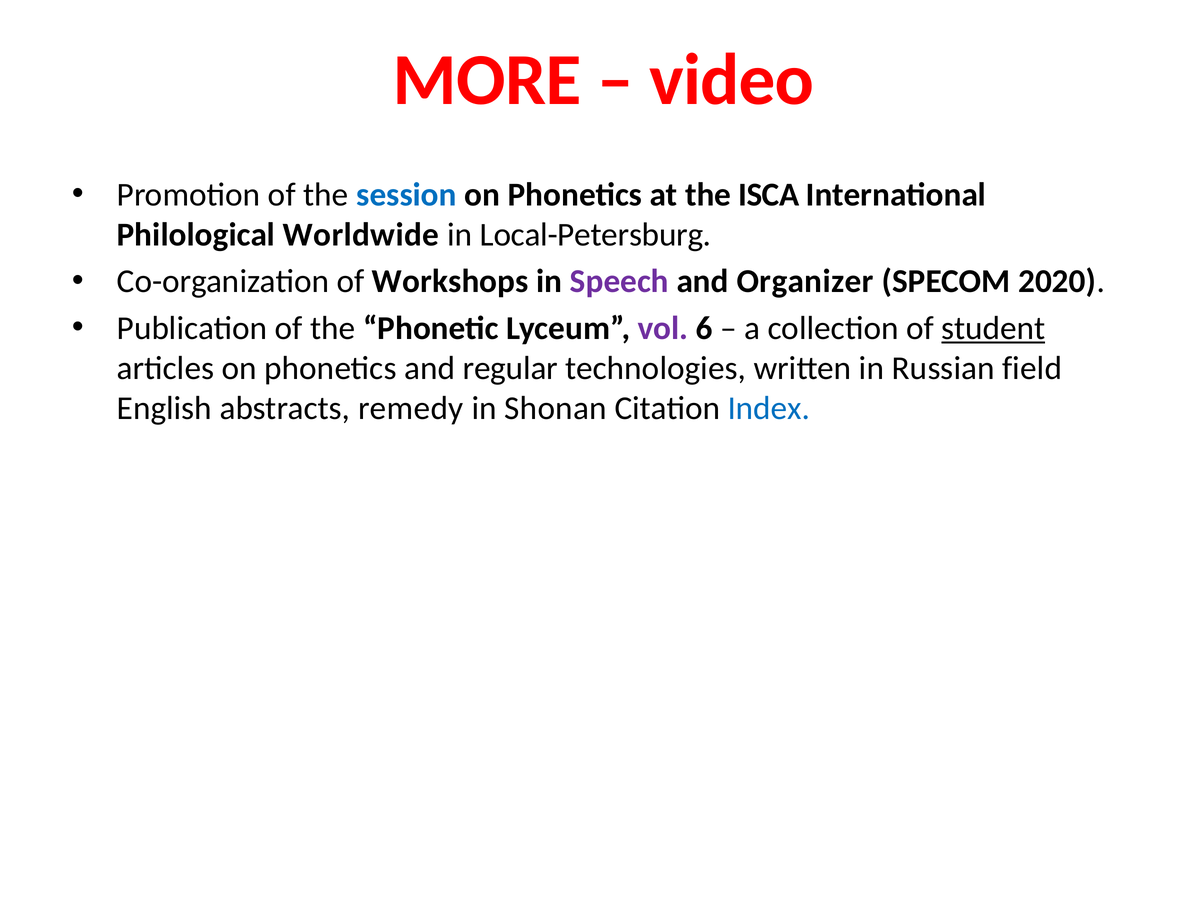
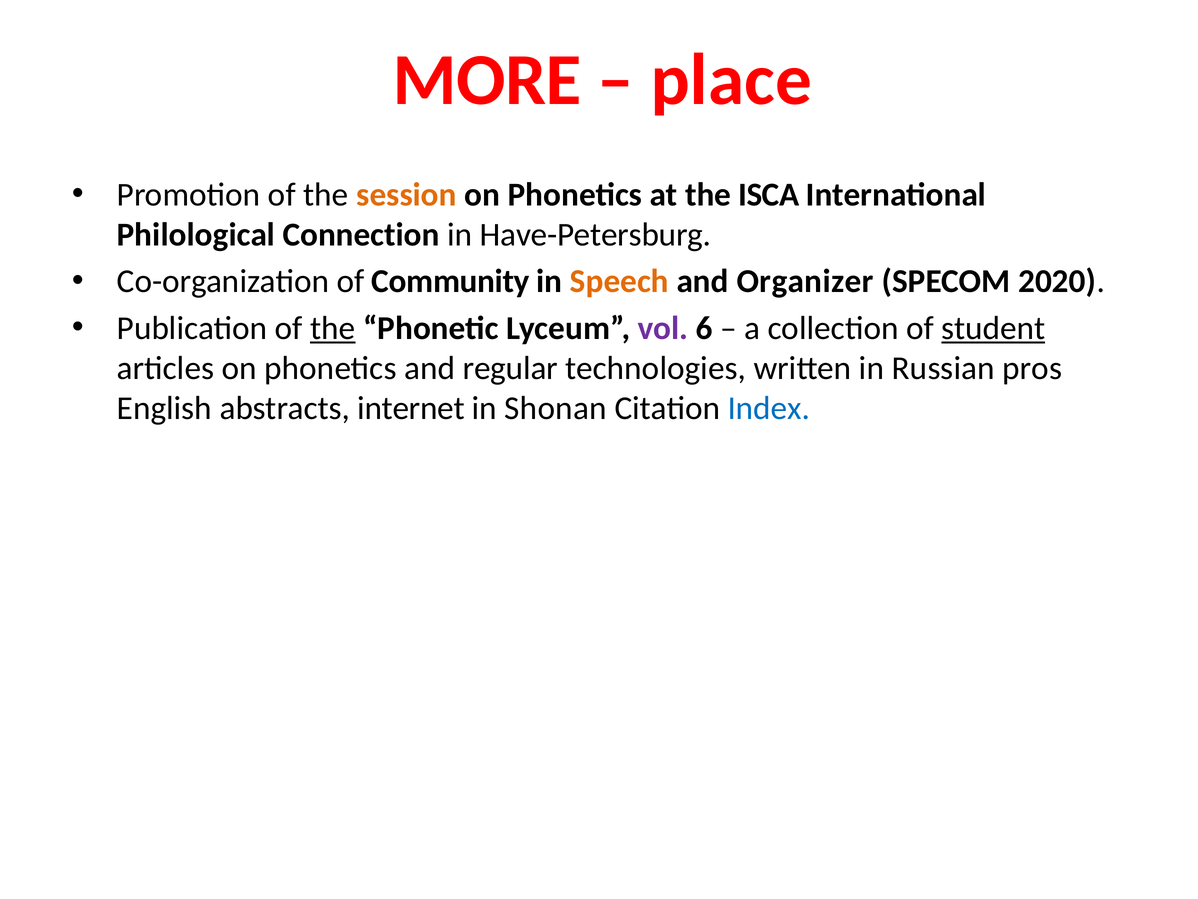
video: video -> place
session colour: blue -> orange
Worldwide: Worldwide -> Connection
Local-Petersburg: Local-Petersburg -> Have-Petersburg
Workshops: Workshops -> Community
Speech colour: purple -> orange
the at (333, 328) underline: none -> present
field: field -> pros
remedy: remedy -> internet
